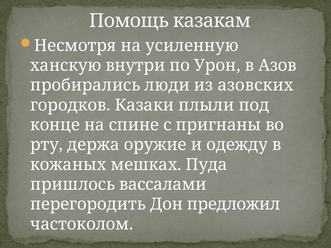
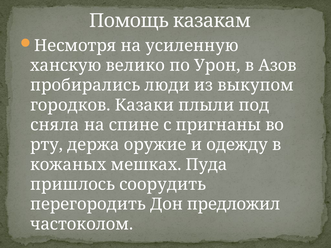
внутри: внутри -> велико
азовских: азовских -> выкупом
конце: конце -> сняла
вассалами: вассалами -> соорудить
